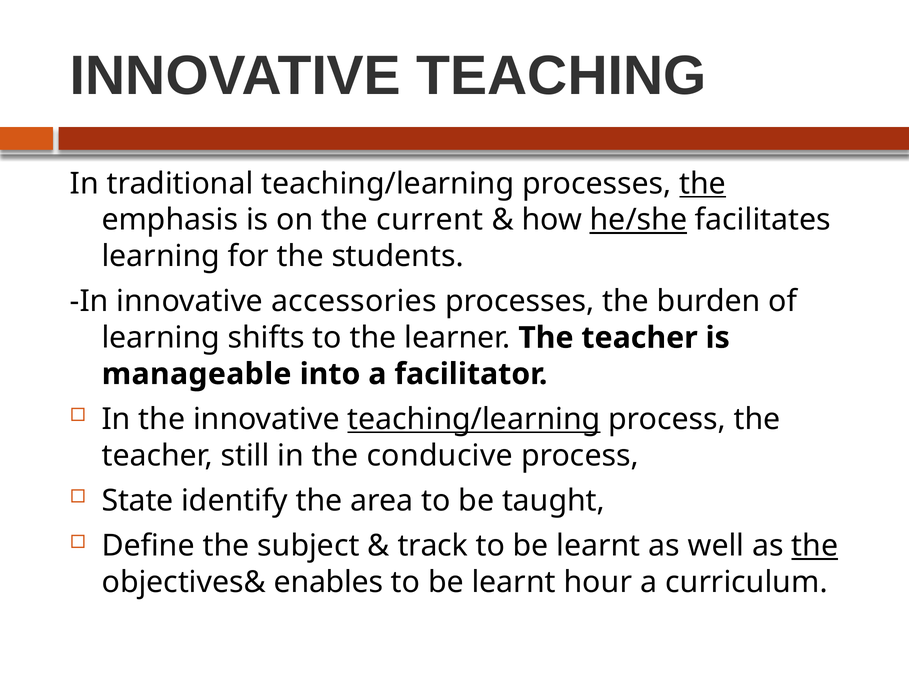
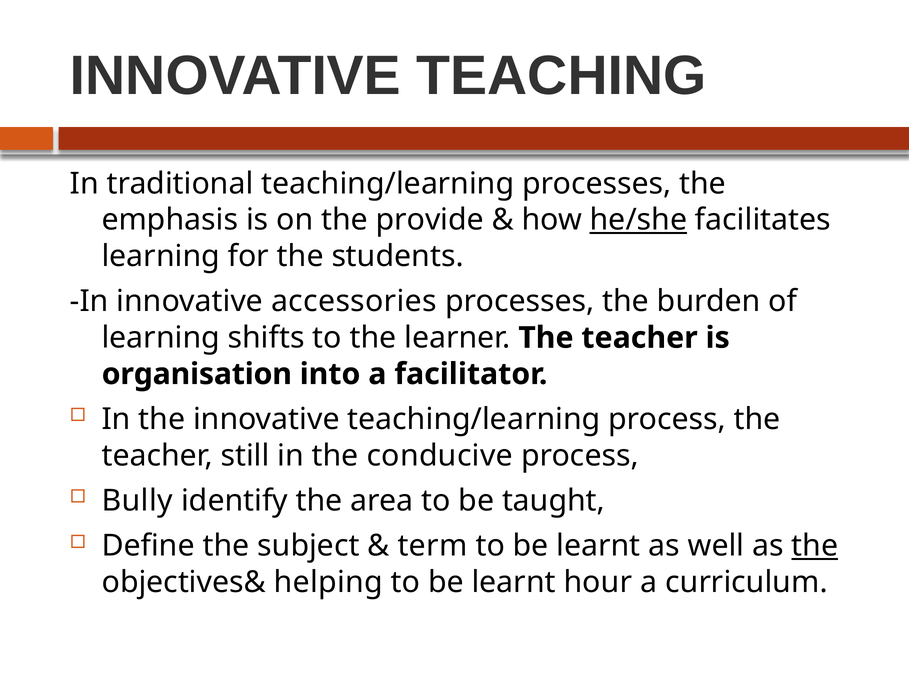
the at (703, 184) underline: present -> none
current: current -> provide
manageable: manageable -> organisation
teaching/learning at (474, 420) underline: present -> none
State: State -> Bully
track: track -> term
enables: enables -> helping
